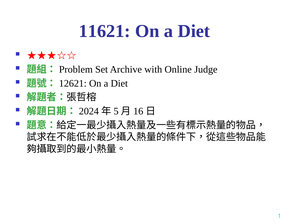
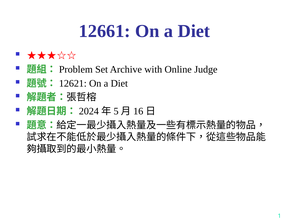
11621: 11621 -> 12661
